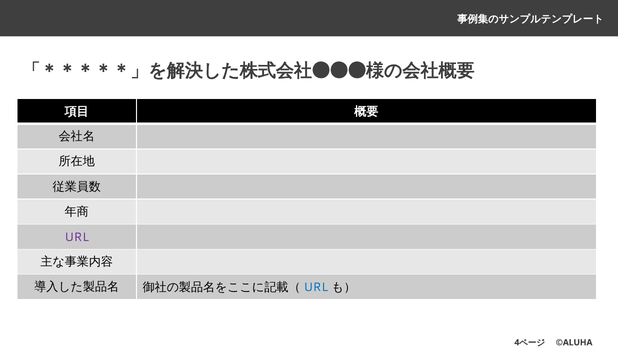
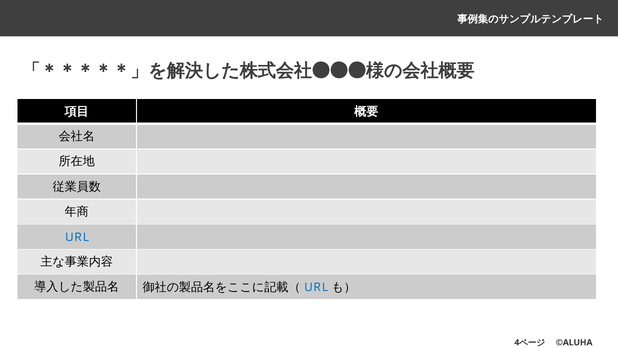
URL at (77, 237) colour: purple -> blue
